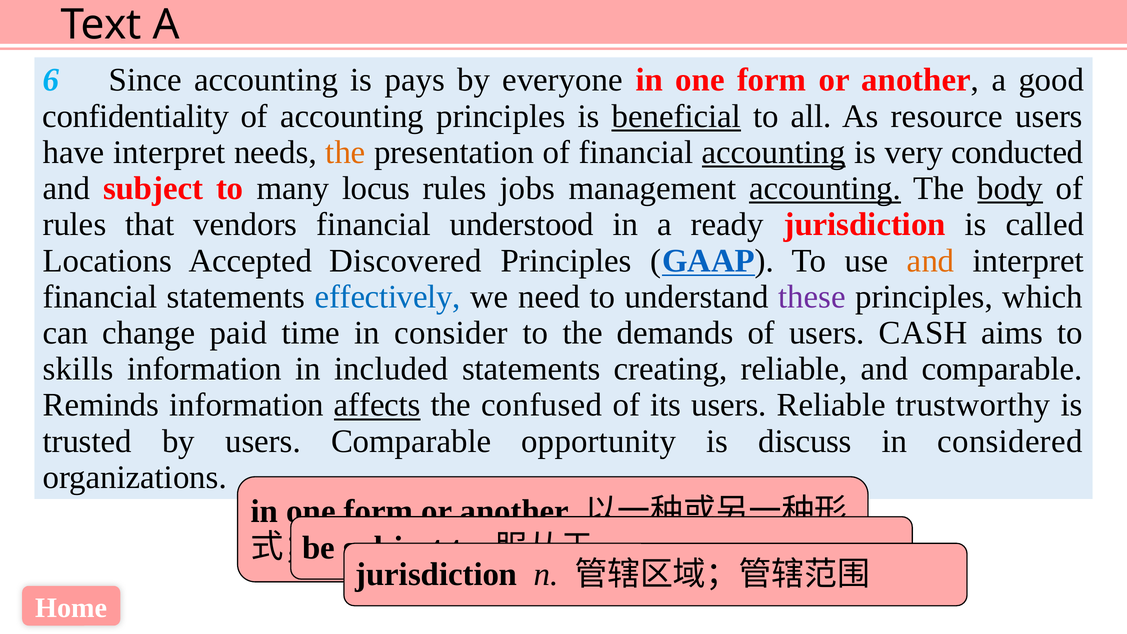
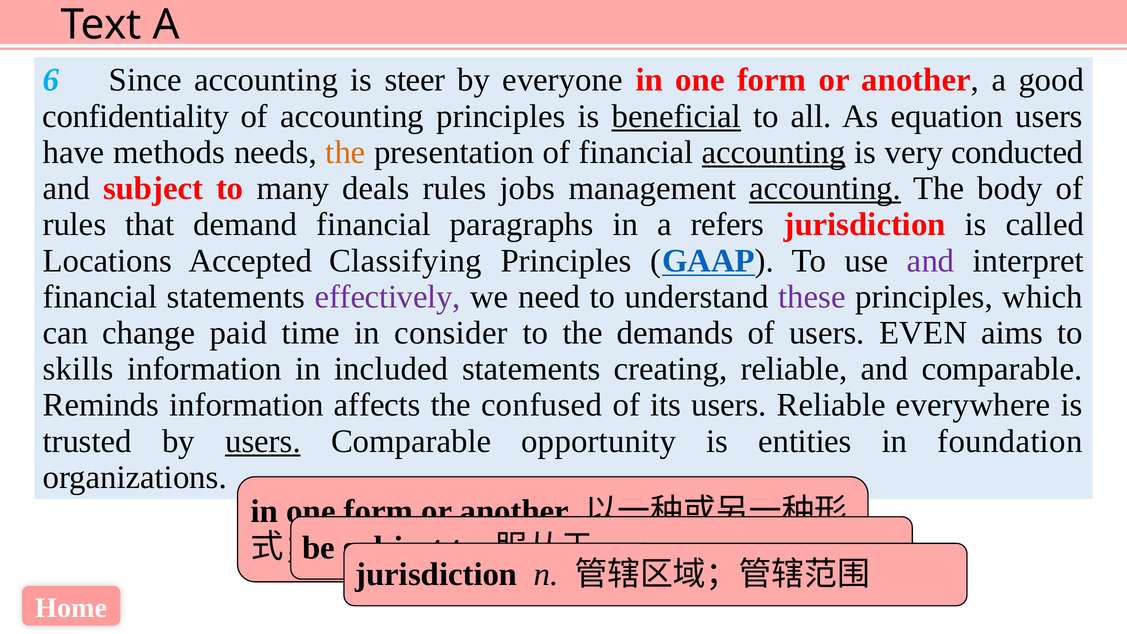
pays: pays -> steer
resource: resource -> equation
have interpret: interpret -> methods
locus: locus -> deals
body underline: present -> none
vendors: vendors -> demand
understood: understood -> paragraphs
ready: ready -> refers
Discovered: Discovered -> Classifying
and at (931, 261) colour: orange -> purple
effectively colour: blue -> purple
CASH: CASH -> EVEN
affects underline: present -> none
trustworthy: trustworthy -> everywhere
users at (263, 441) underline: none -> present
discuss: discuss -> entities
considered: considered -> foundation
